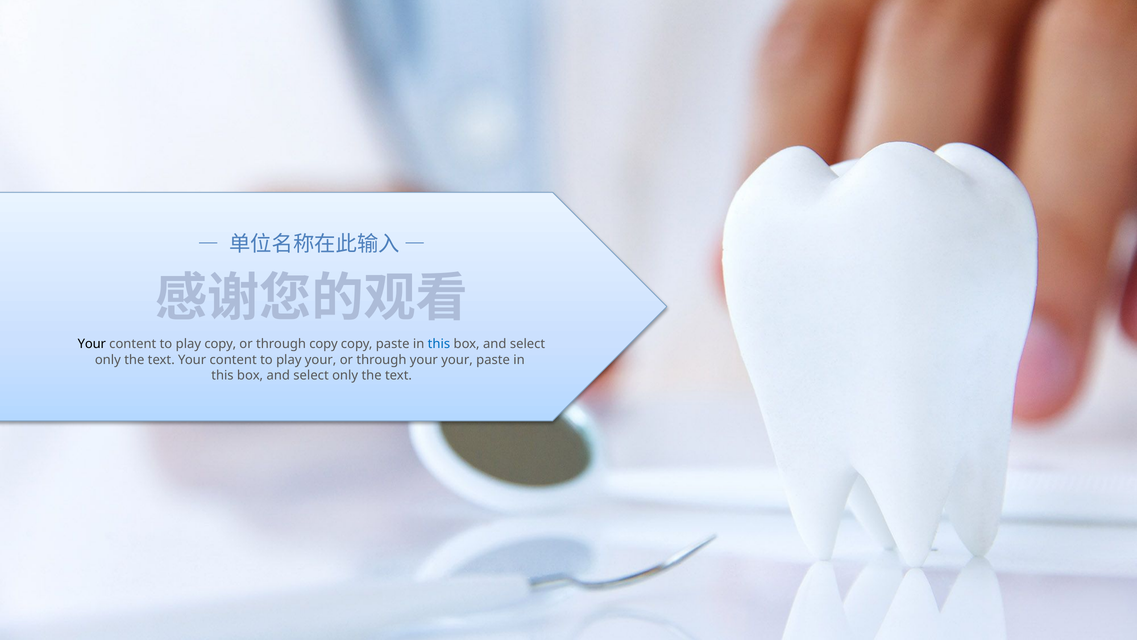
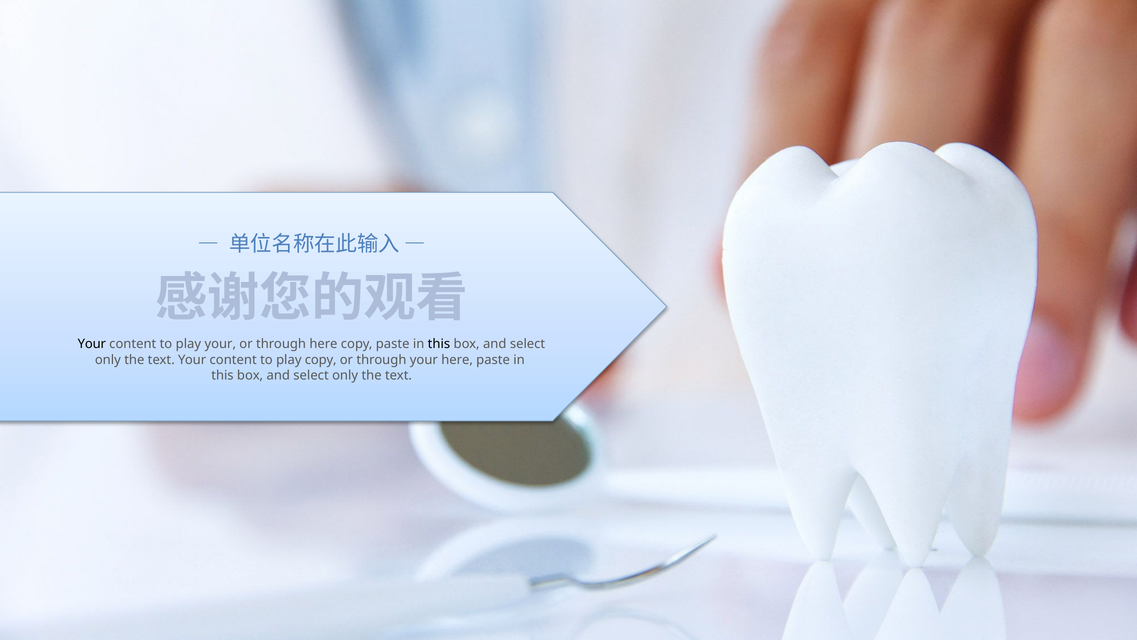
play copy: copy -> your
through copy: copy -> here
this at (439, 344) colour: blue -> black
play your: your -> copy
your your: your -> here
